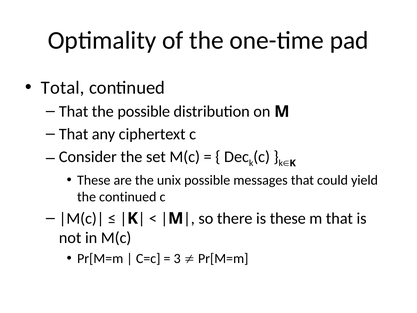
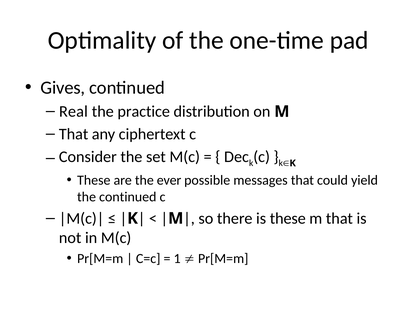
Total: Total -> Gives
That at (74, 111): That -> Real
the possible: possible -> practice
unix: unix -> ever
3: 3 -> 1
